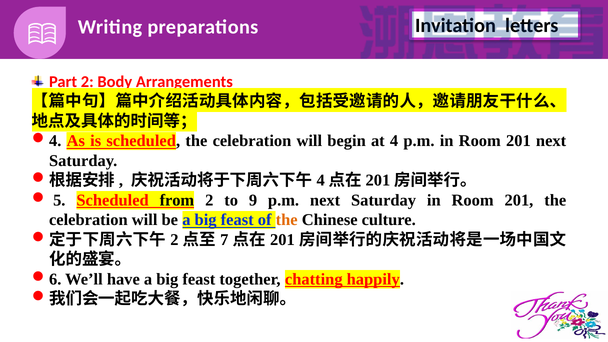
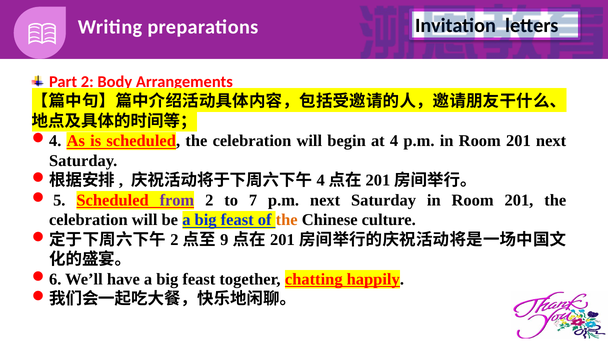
from colour: black -> purple
9: 9 -> 7
7: 7 -> 9
